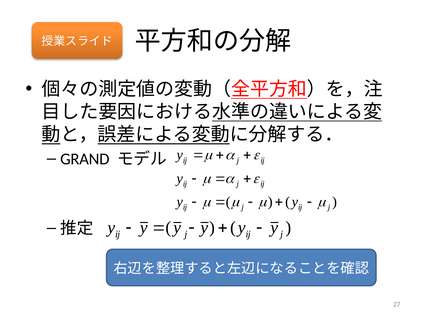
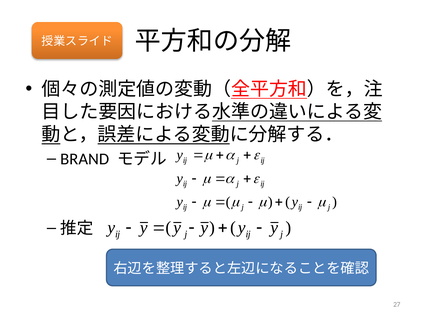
GRAND: GRAND -> BRAND
